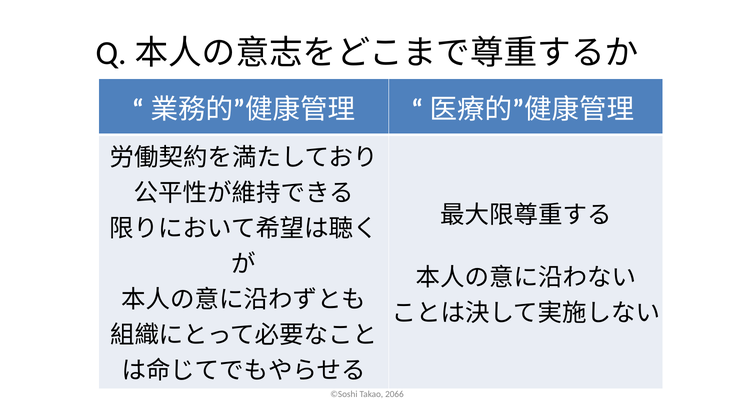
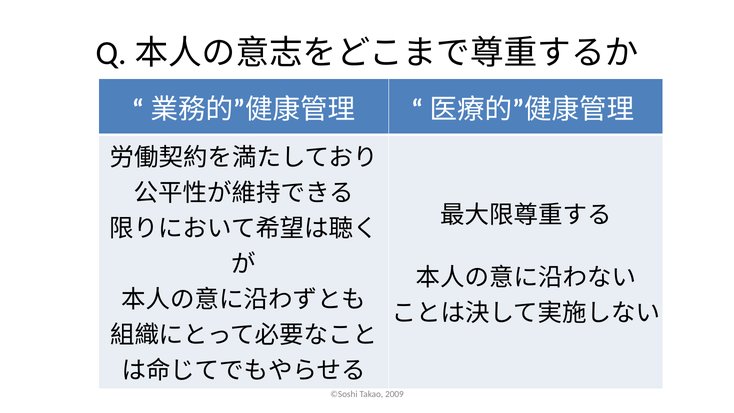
2066: 2066 -> 2009
